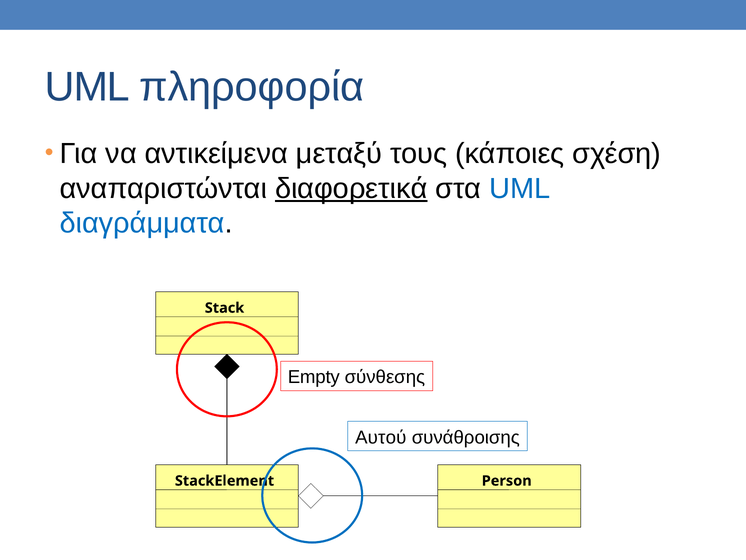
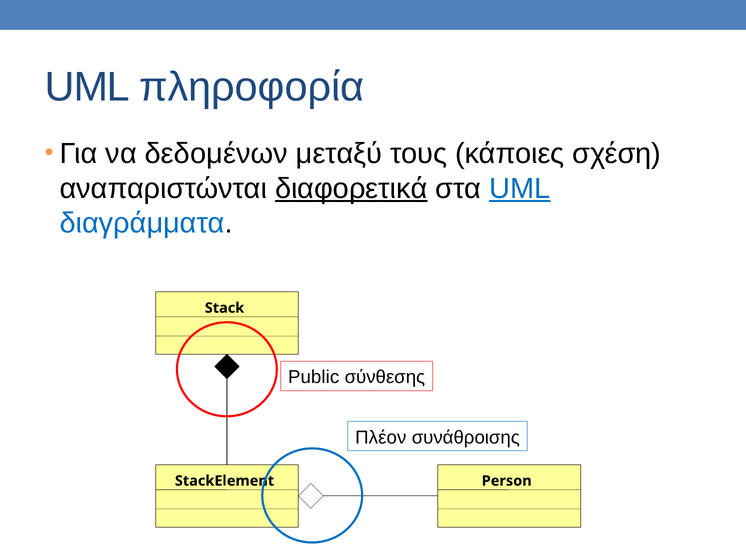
αντικείμενα: αντικείμενα -> δεδομένων
UML at (520, 188) underline: none -> present
Empty: Empty -> Public
Αυτού: Αυτού -> Πλέον
